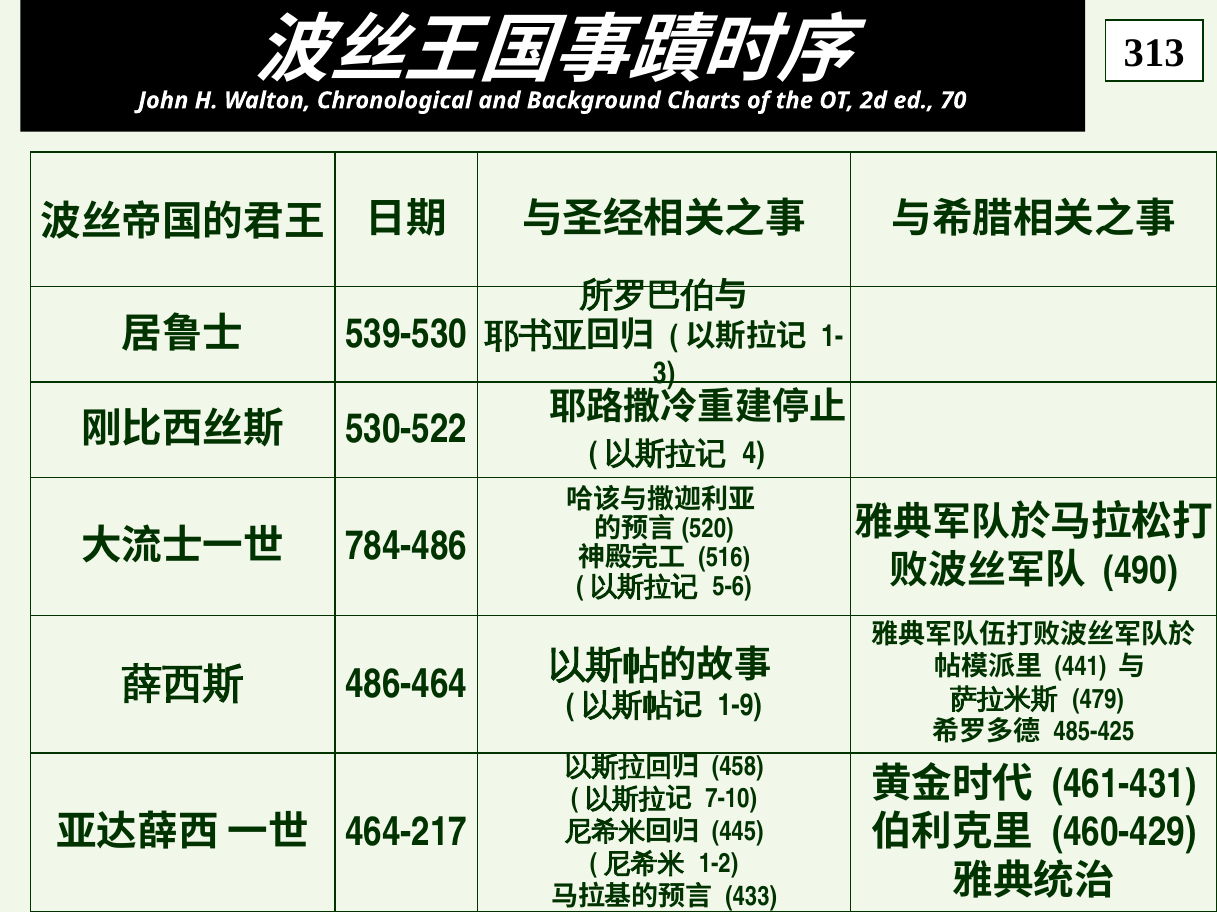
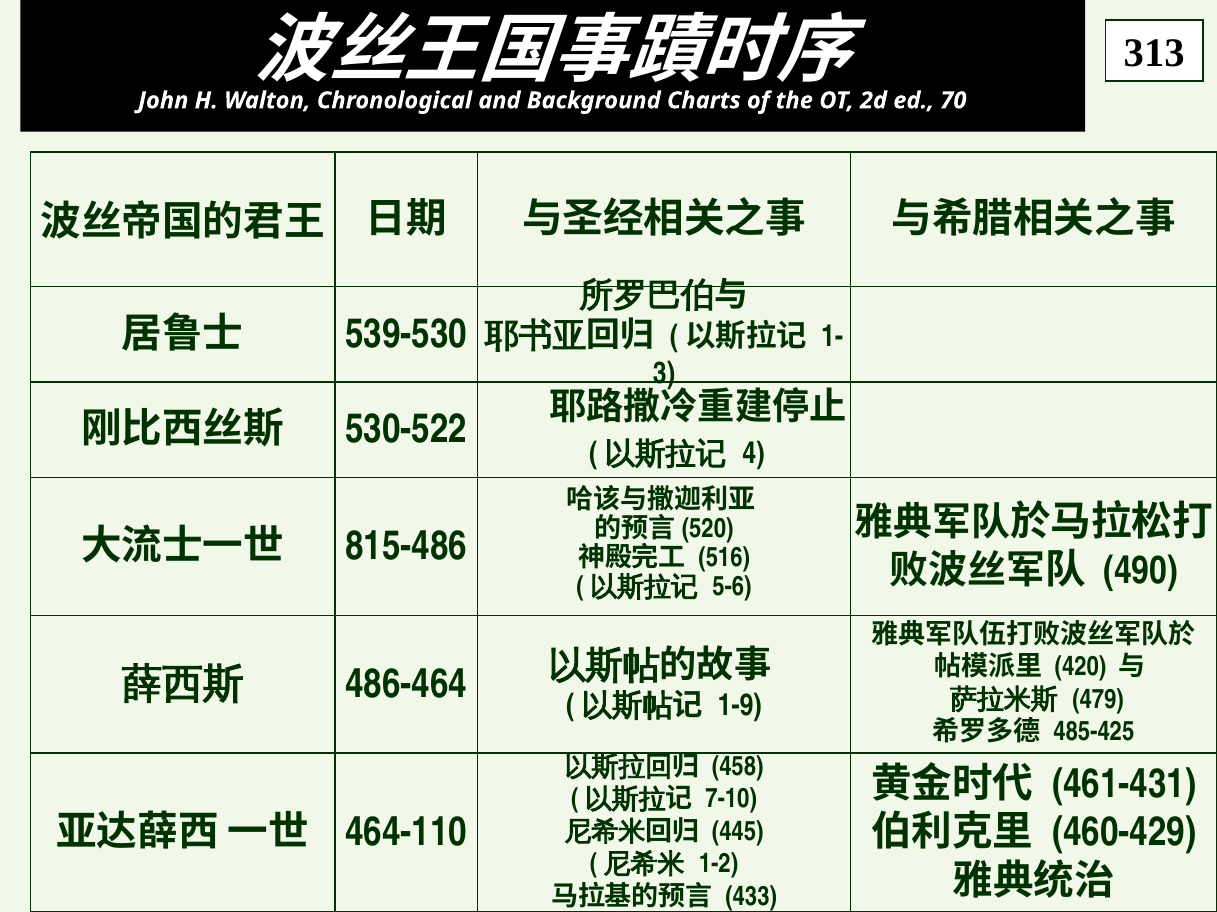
784-486: 784-486 -> 815-486
441: 441 -> 420
464-217: 464-217 -> 464-110
